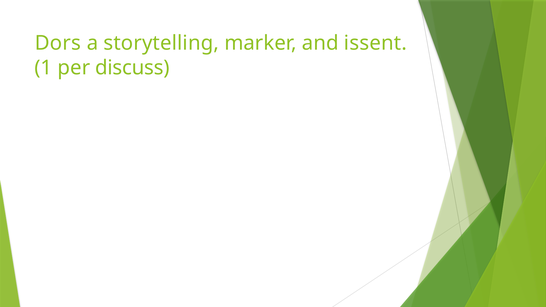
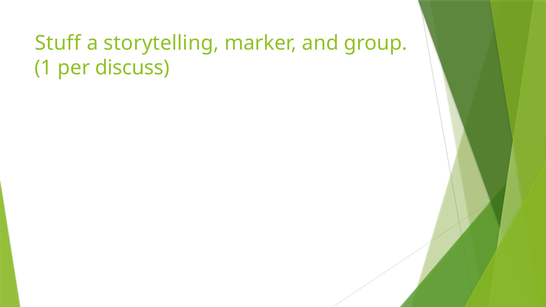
Dors: Dors -> Stuff
issent: issent -> group
